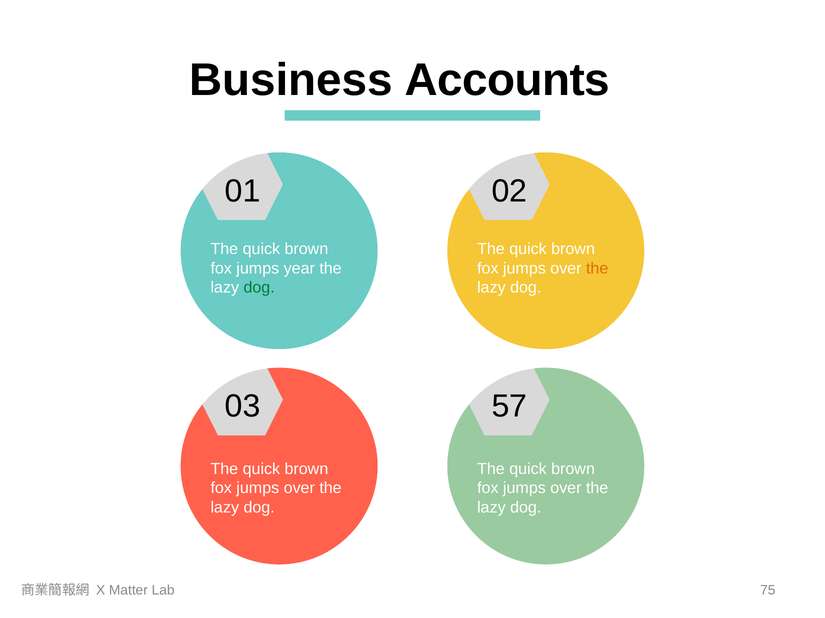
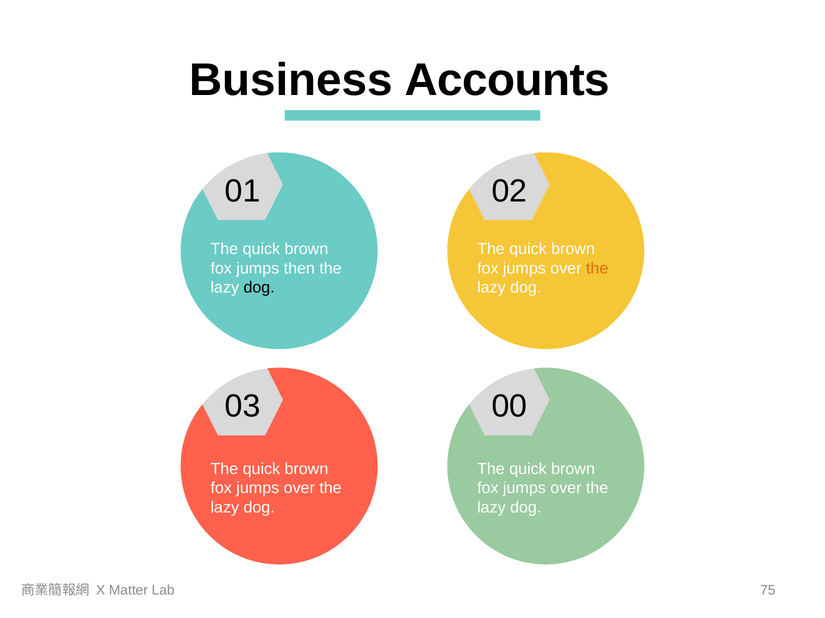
year: year -> then
dog at (259, 288) colour: green -> black
57: 57 -> 00
